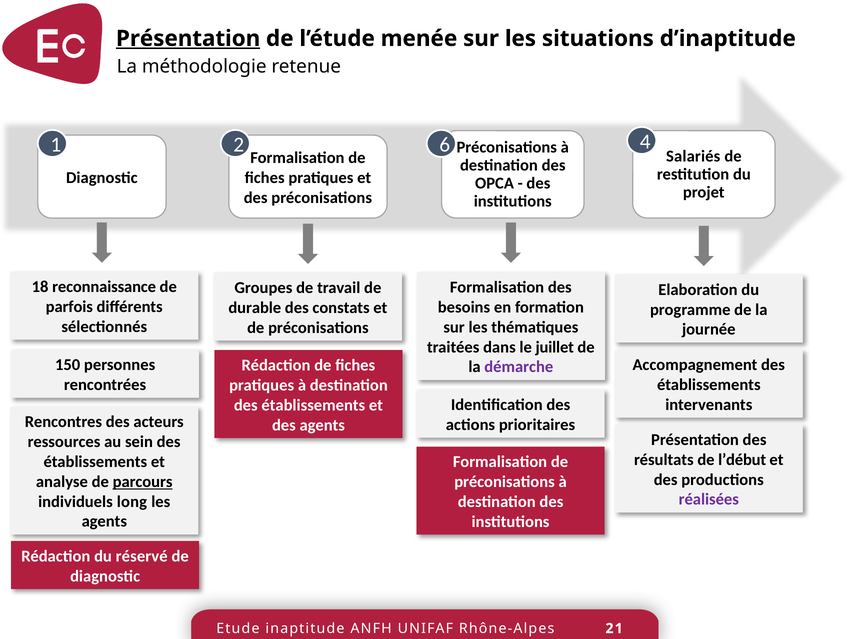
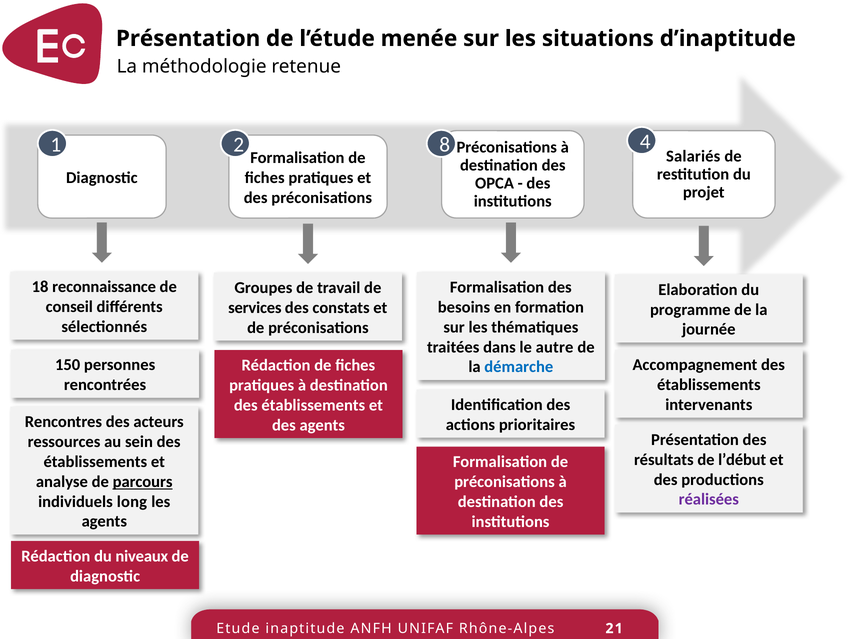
Présentation at (188, 39) underline: present -> none
6: 6 -> 8
parfois: parfois -> conseil
durable: durable -> services
juillet: juillet -> autre
démarche colour: purple -> blue
réservé: réservé -> niveaux
